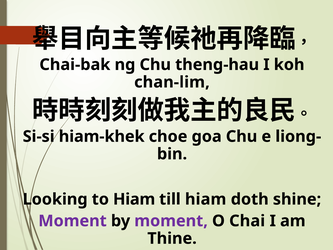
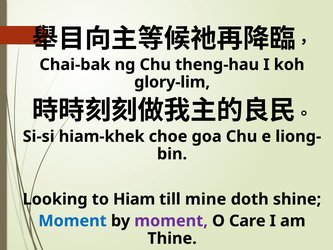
chan-lim: chan-lim -> glory-lim
till hiam: hiam -> mine
Moment at (73, 221) colour: purple -> blue
Chai: Chai -> Care
